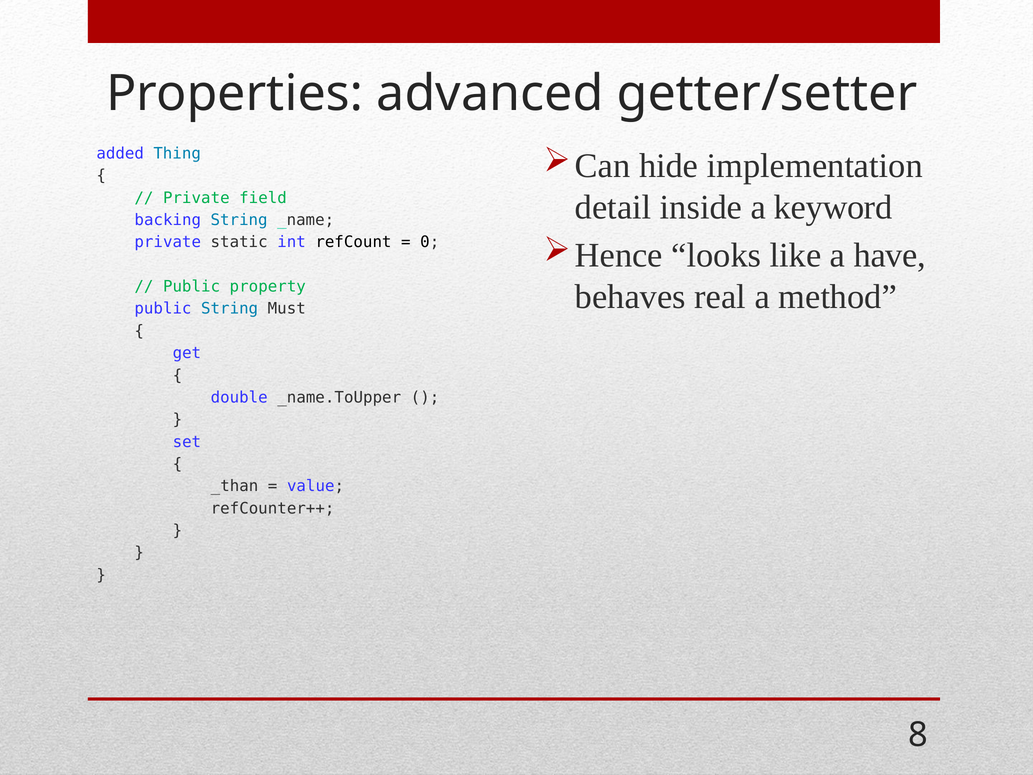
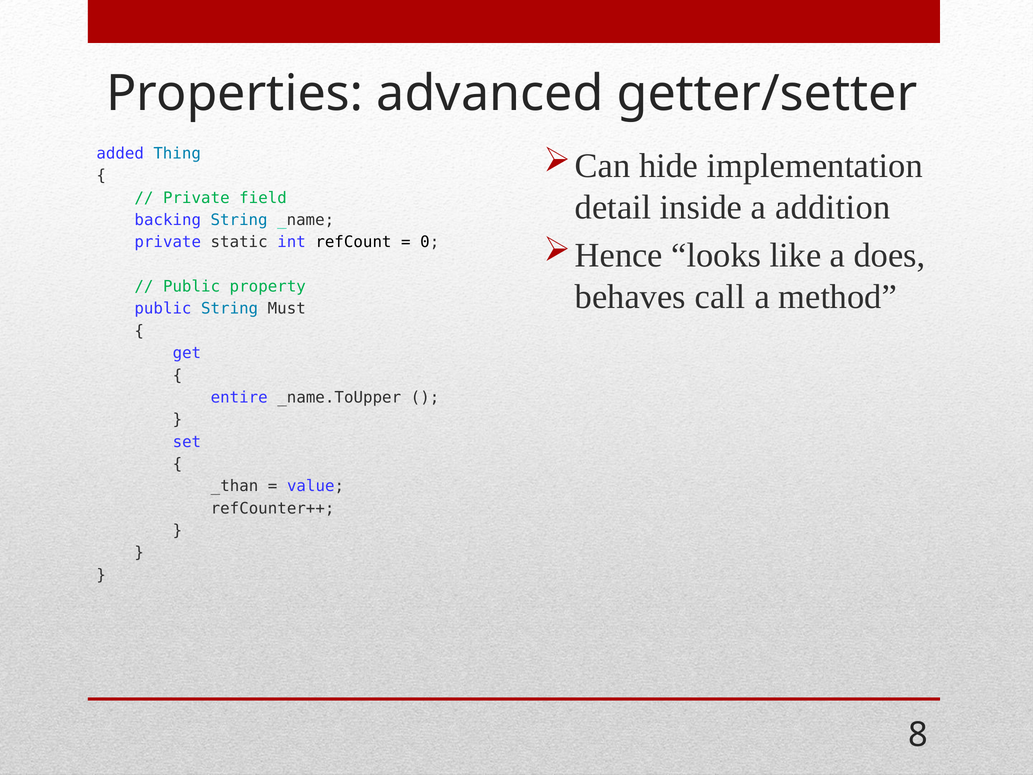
keyword: keyword -> addition
have: have -> does
real: real -> call
double: double -> entire
